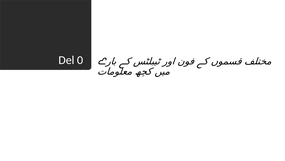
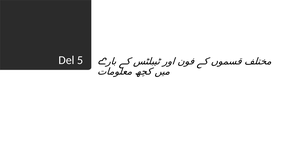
0: 0 -> 5
